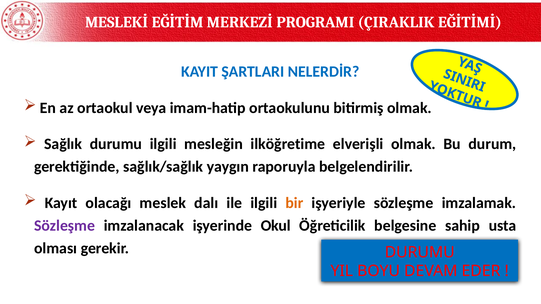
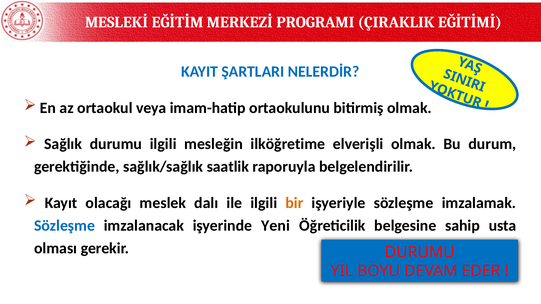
yaygın: yaygın -> saatlik
Sözleşme at (65, 226) colour: purple -> blue
Okul: Okul -> Yeni
